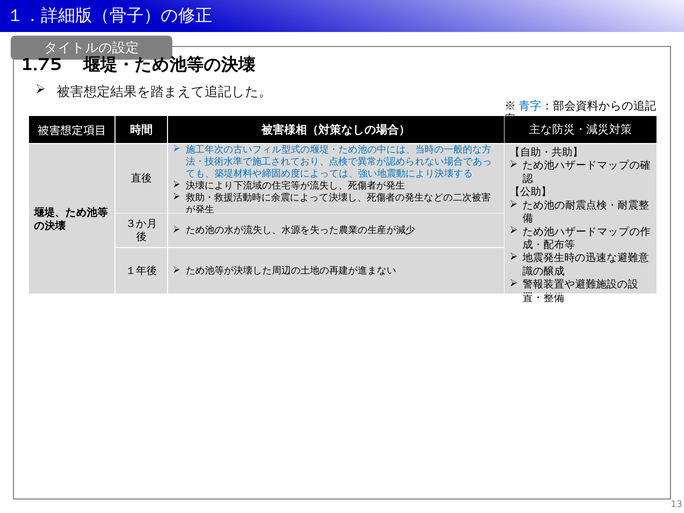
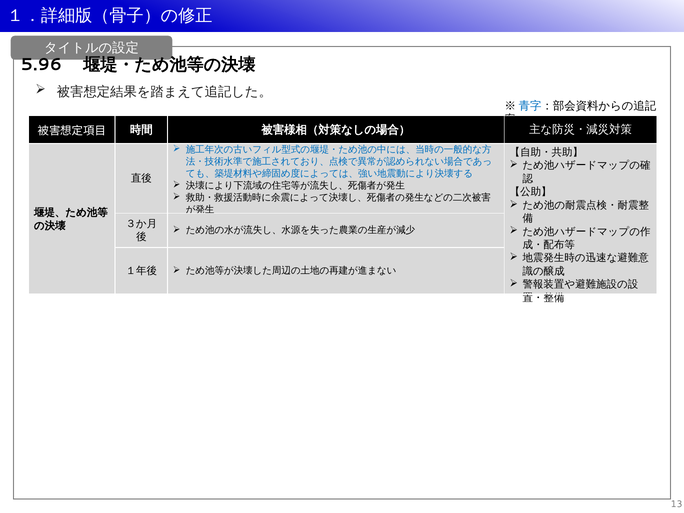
1.75: 1.75 -> 5.96
